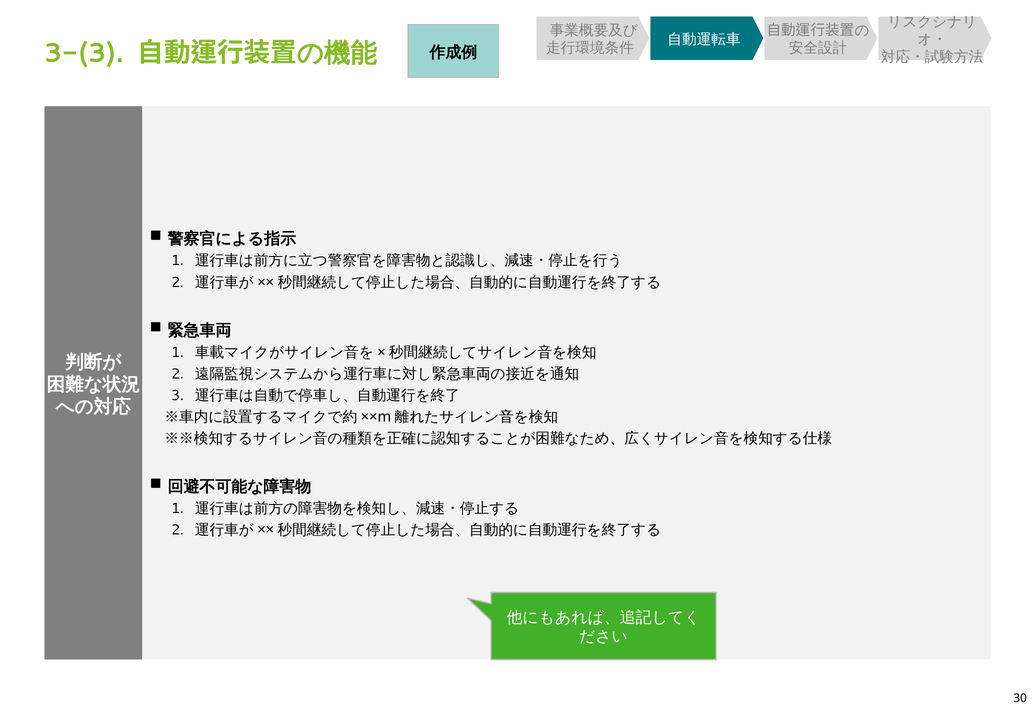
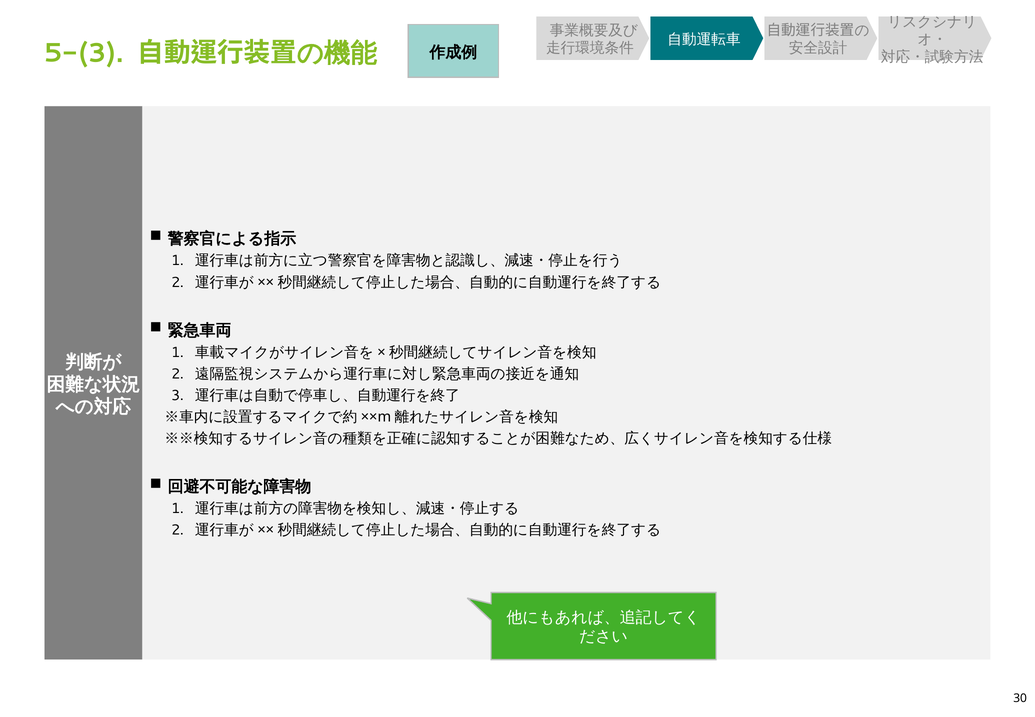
3-(3: 3-(3 -> 5-(3
